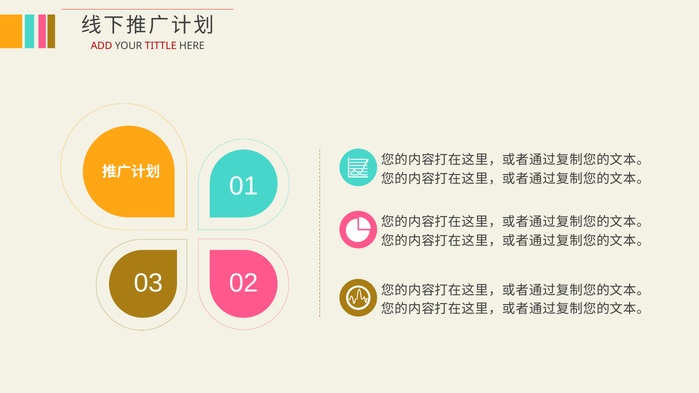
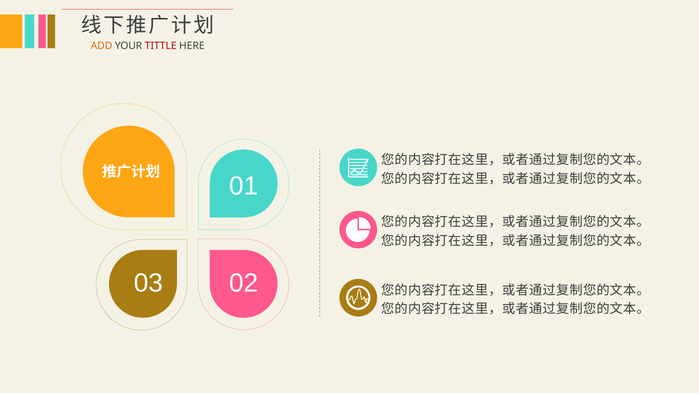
ADD colour: red -> orange
